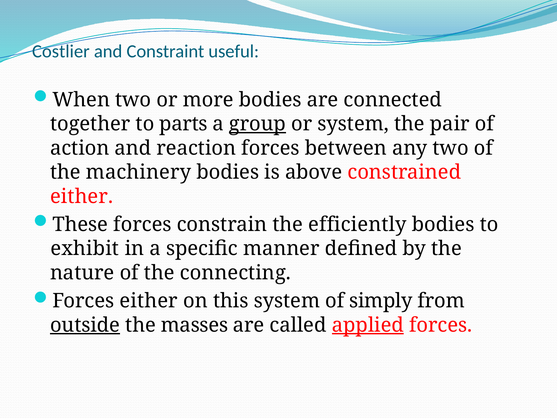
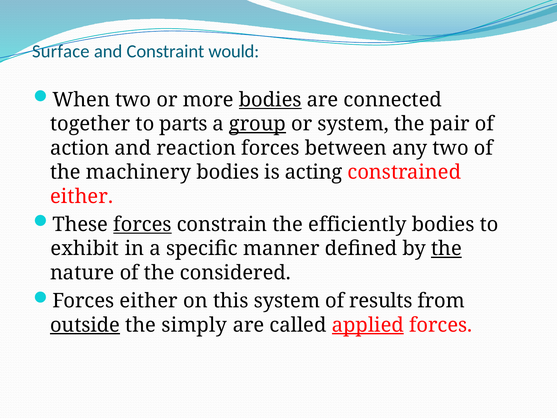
Costlier: Costlier -> Surface
useful: useful -> would
bodies at (270, 100) underline: none -> present
above: above -> acting
forces at (142, 224) underline: none -> present
the at (446, 249) underline: none -> present
connecting: connecting -> considered
simply: simply -> results
masses: masses -> simply
